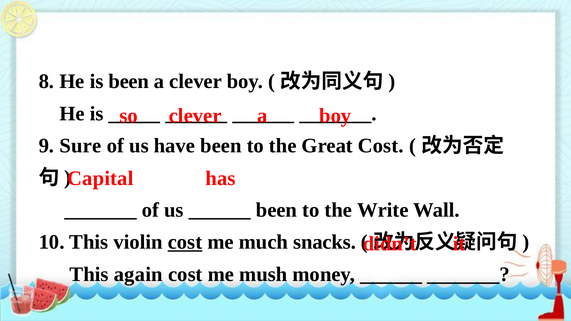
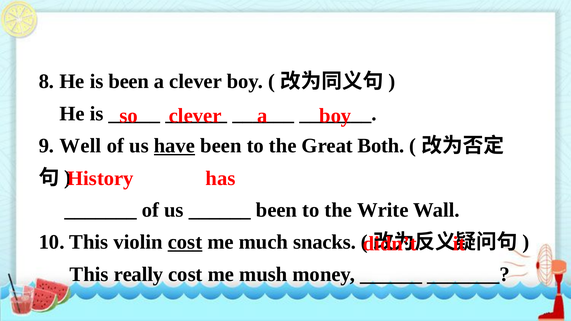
Sure: Sure -> Well
have underline: none -> present
Great Cost: Cost -> Both
Capital: Capital -> History
again: again -> really
